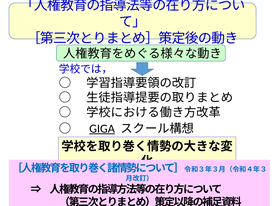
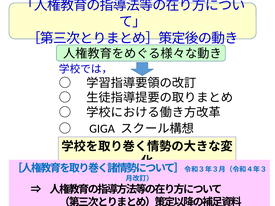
GIGA underline: present -> none
